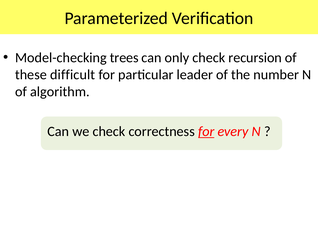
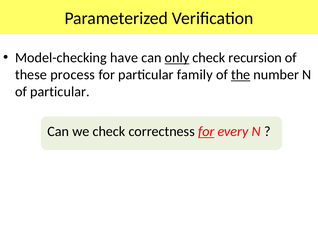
trees: trees -> have
only underline: none -> present
these difficult: difficult -> process
leader: leader -> family
the underline: none -> present
of algorithm: algorithm -> particular
